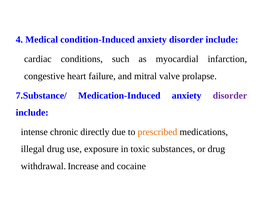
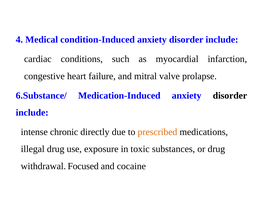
7.Substance/: 7.Substance/ -> 6.Substance/
disorder at (230, 96) colour: purple -> black
Increase: Increase -> Focused
